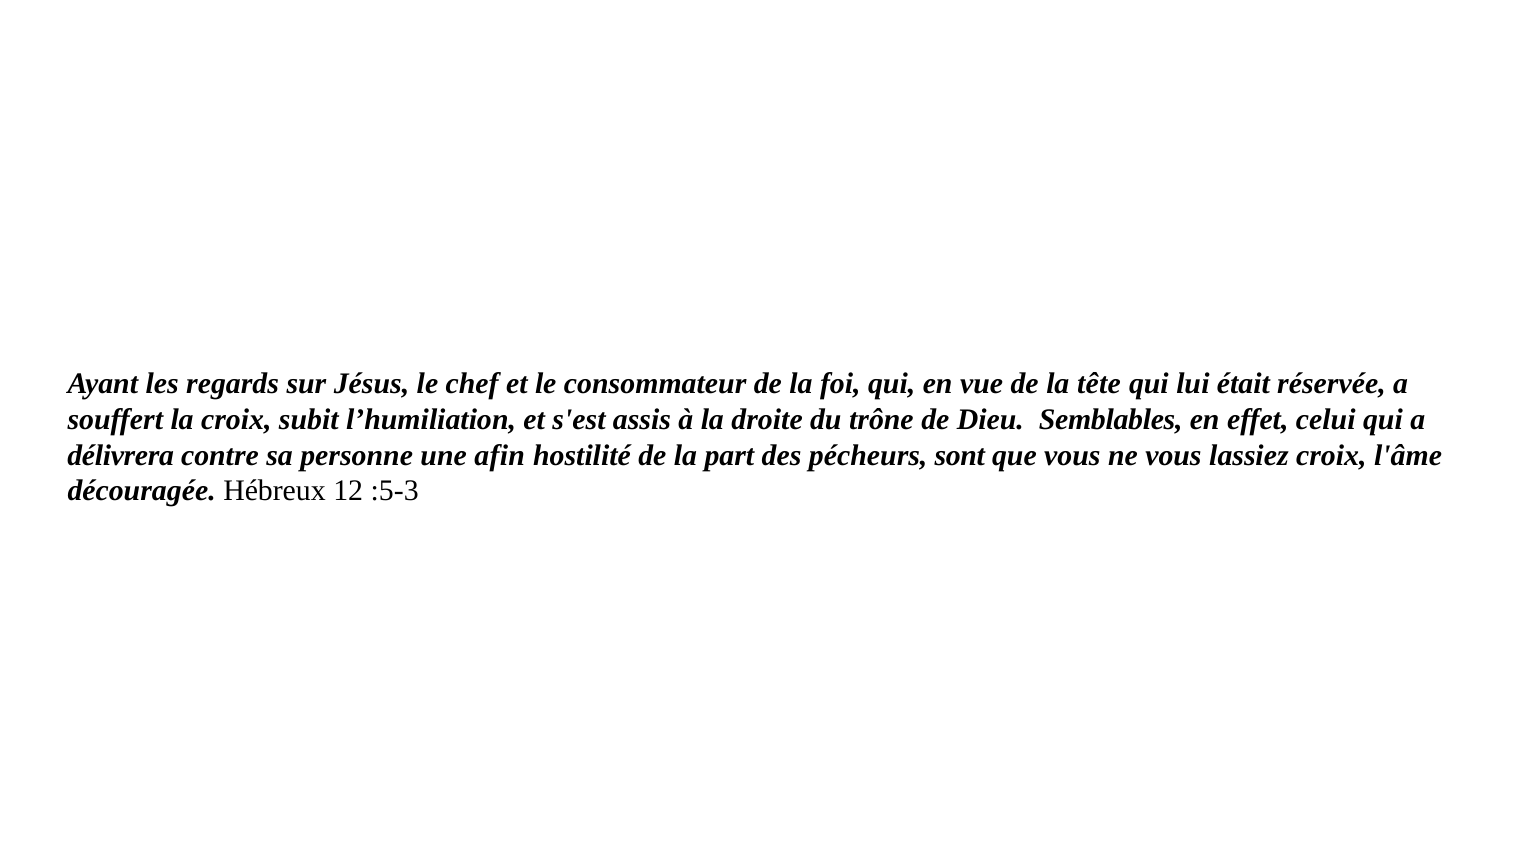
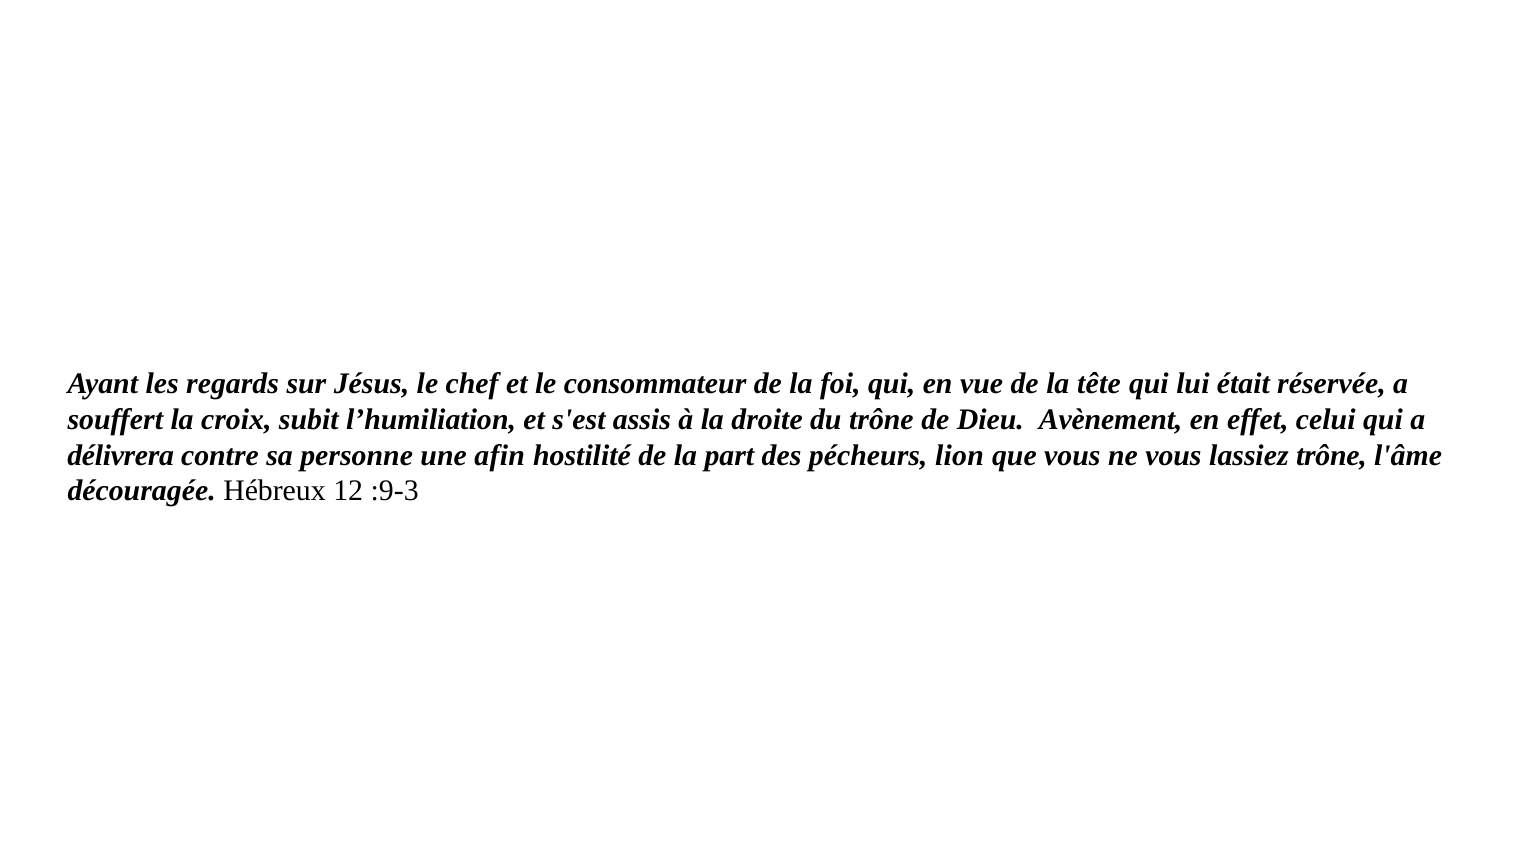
Semblables: Semblables -> Avènement
sont: sont -> lion
lassiez croix: croix -> trône
:5-3: :5-3 -> :9-3
